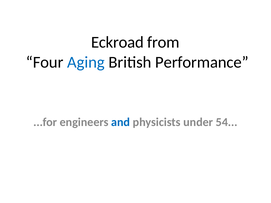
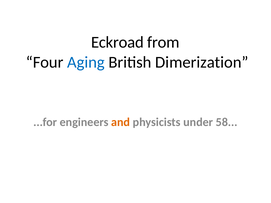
Performance: Performance -> Dimerization
and colour: blue -> orange
54: 54 -> 58
